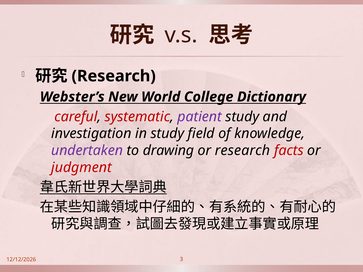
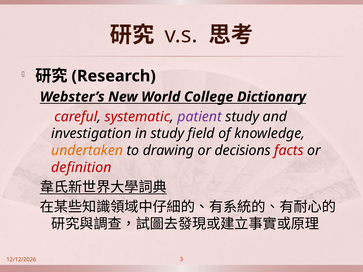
undertaken colour: purple -> orange
or research: research -> decisions
judgment: judgment -> definition
